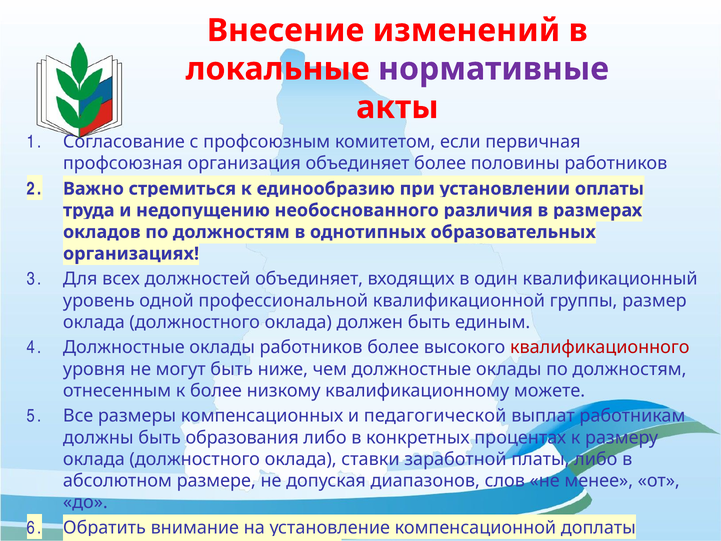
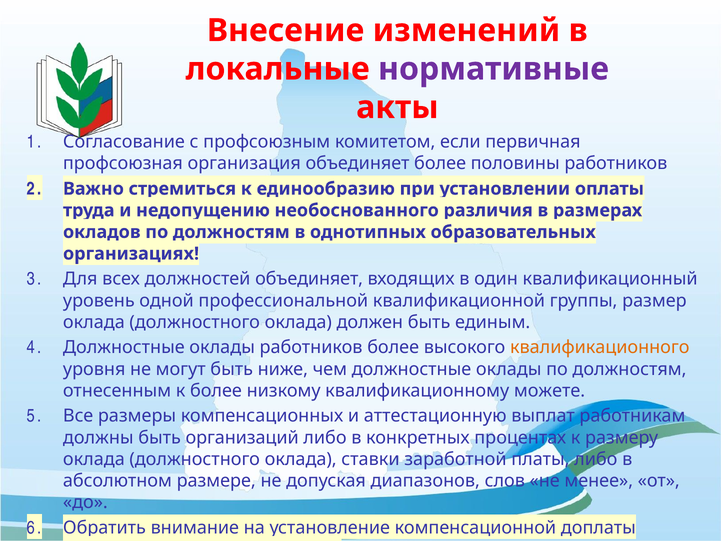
квалификационного colour: red -> orange
педагогической: педагогической -> аттестационную
образования: образования -> организаций
